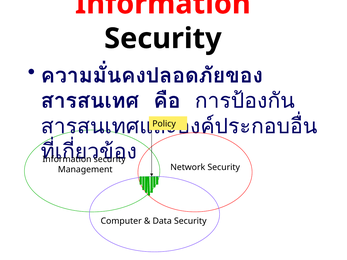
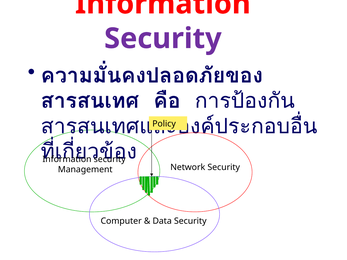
Security at (163, 39) colour: black -> purple
